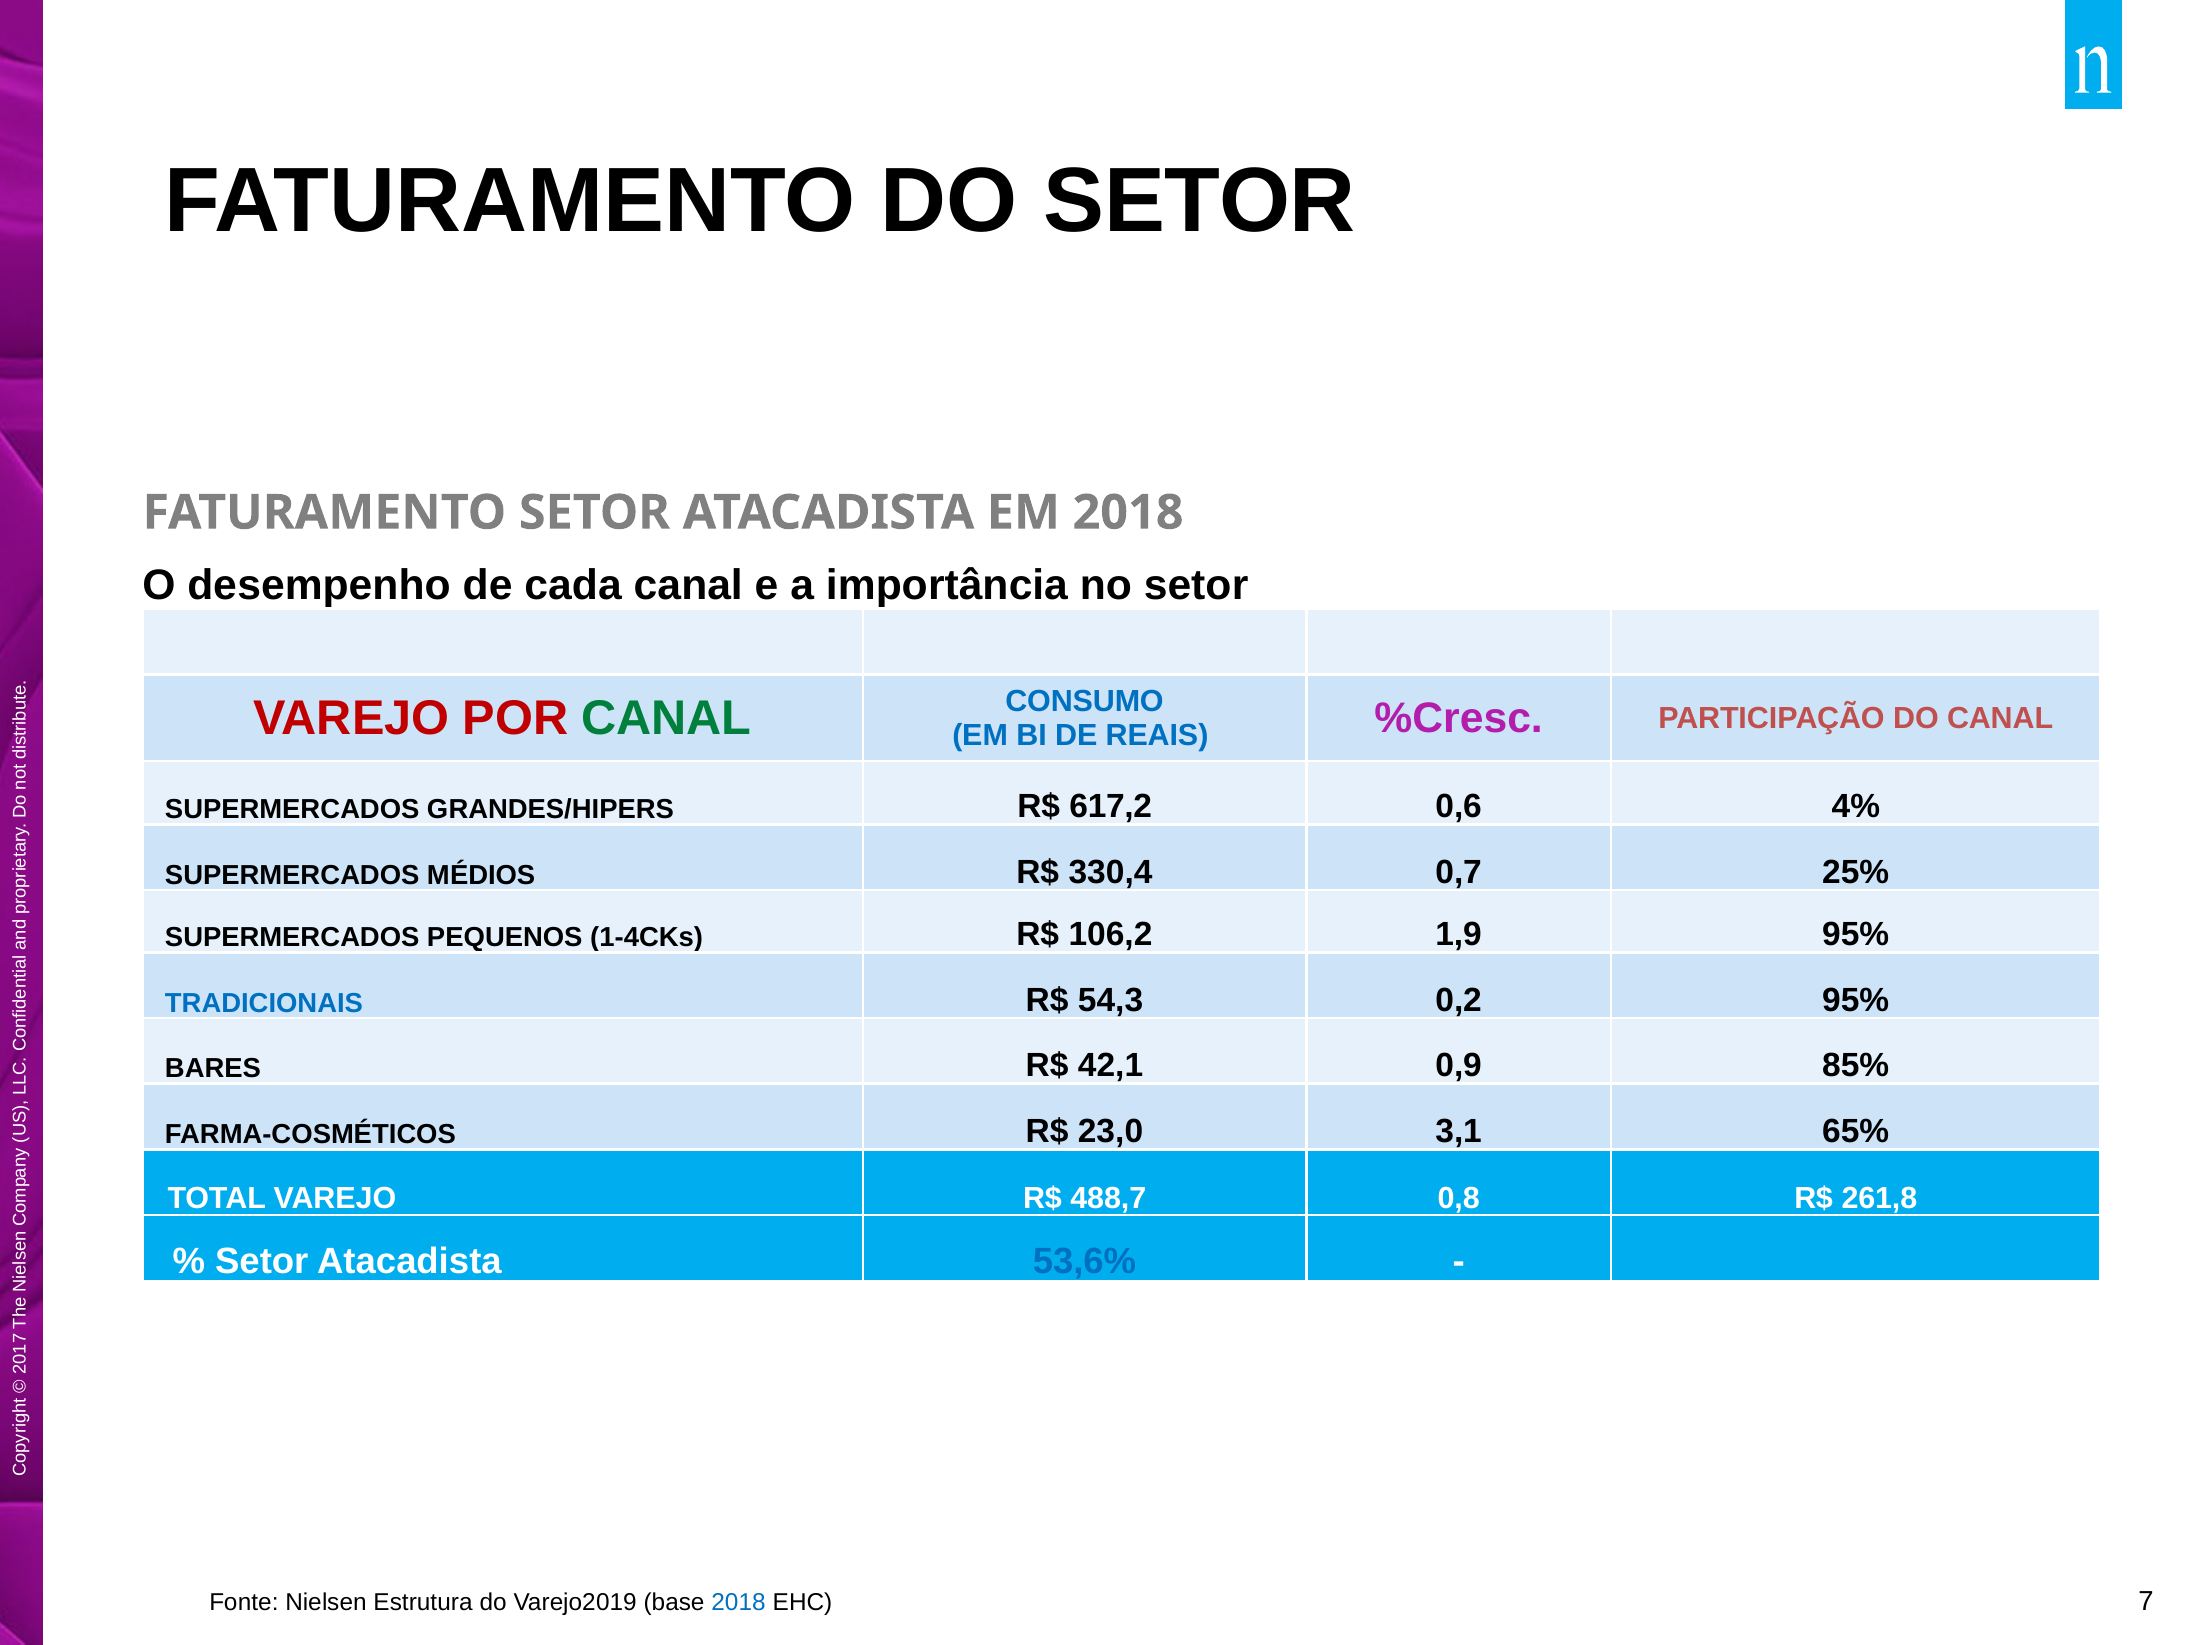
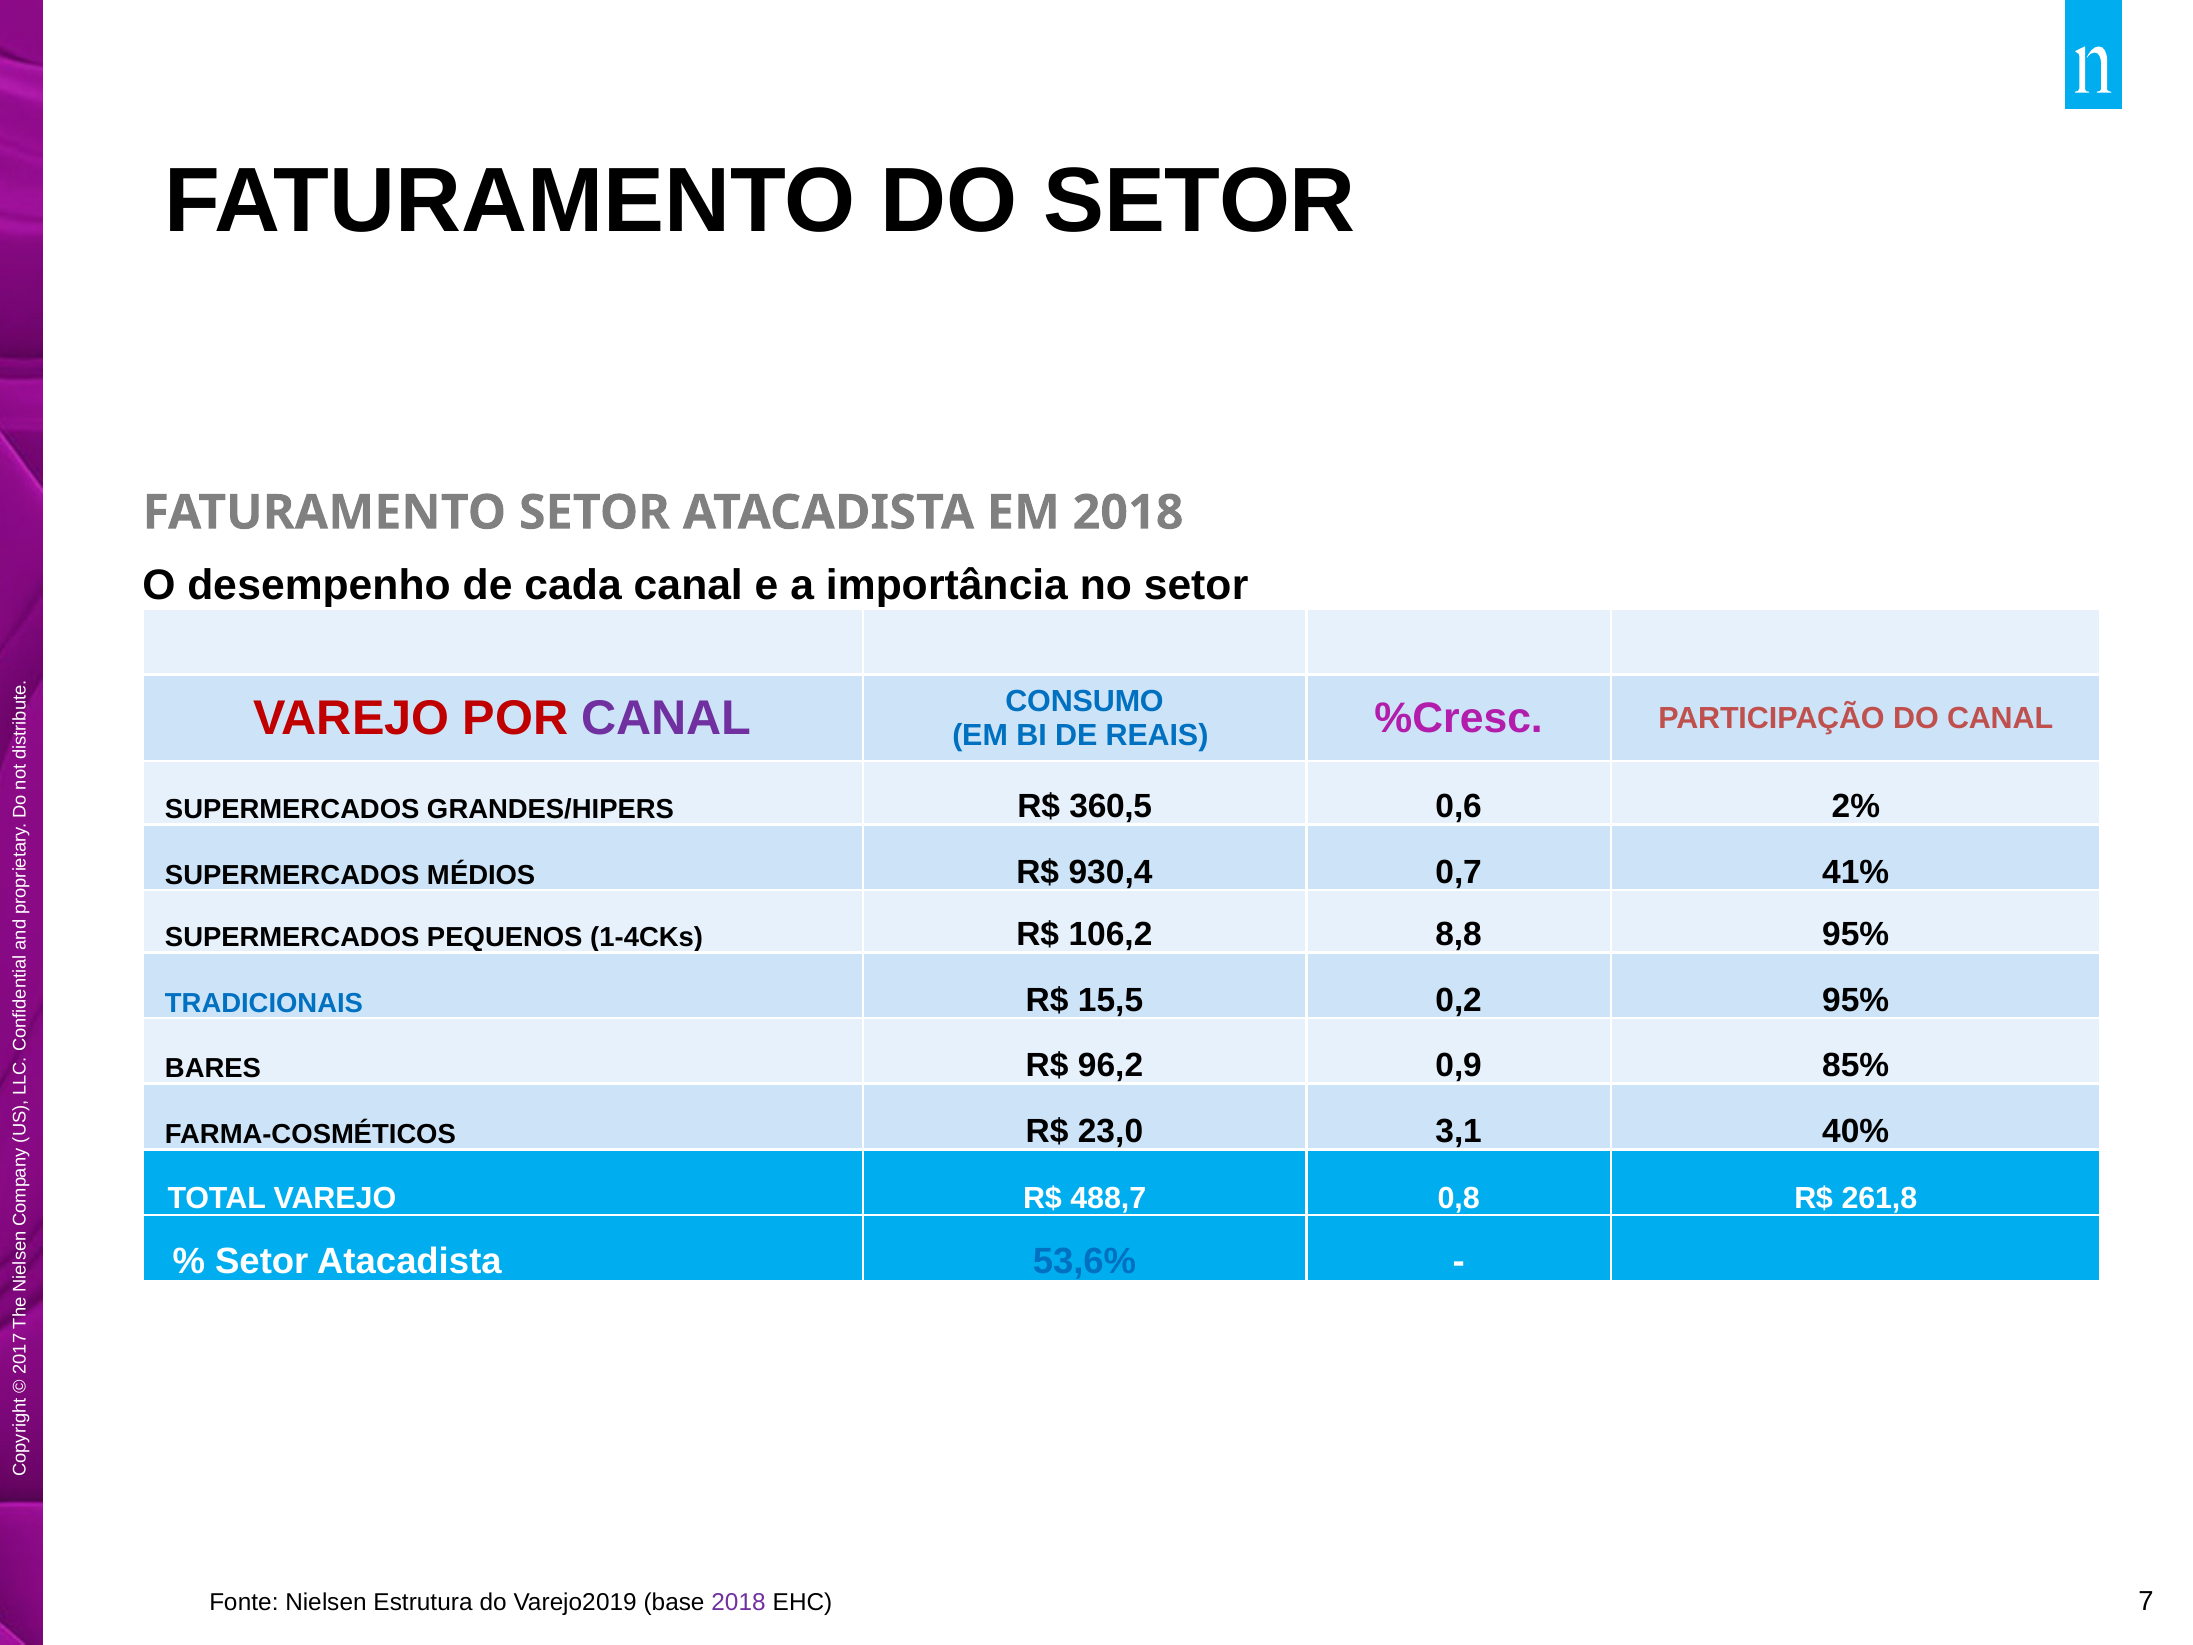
CANAL at (666, 718) colour: green -> purple
617,2: 617,2 -> 360,5
4%: 4% -> 2%
330,4: 330,4 -> 930,4
25%: 25% -> 41%
1,9: 1,9 -> 8,8
54,3: 54,3 -> 15,5
42,1: 42,1 -> 96,2
65%: 65% -> 40%
2018 at (739, 1602) colour: blue -> purple
